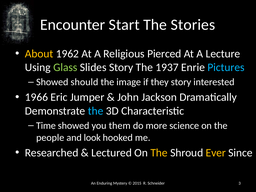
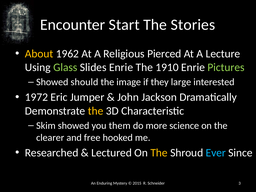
Slides Story: Story -> Enrie
1937: 1937 -> 1910
Pictures colour: light blue -> light green
they story: story -> large
1966: 1966 -> 1972
the at (96, 111) colour: light blue -> yellow
Time: Time -> Skim
people: people -> clearer
look: look -> free
Ever colour: yellow -> light blue
